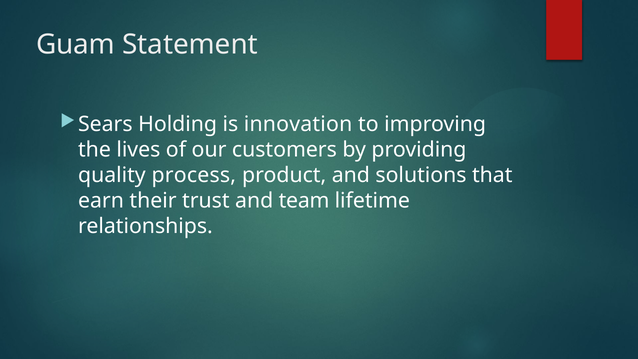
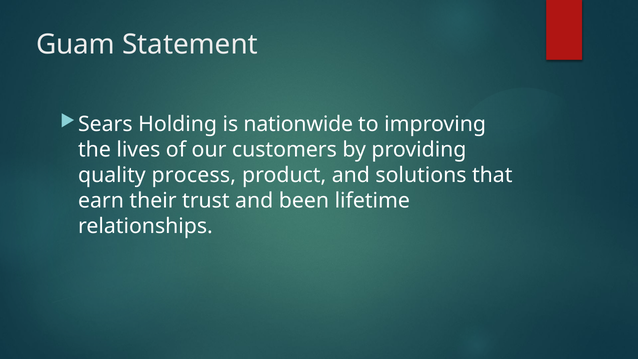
innovation: innovation -> nationwide
team: team -> been
